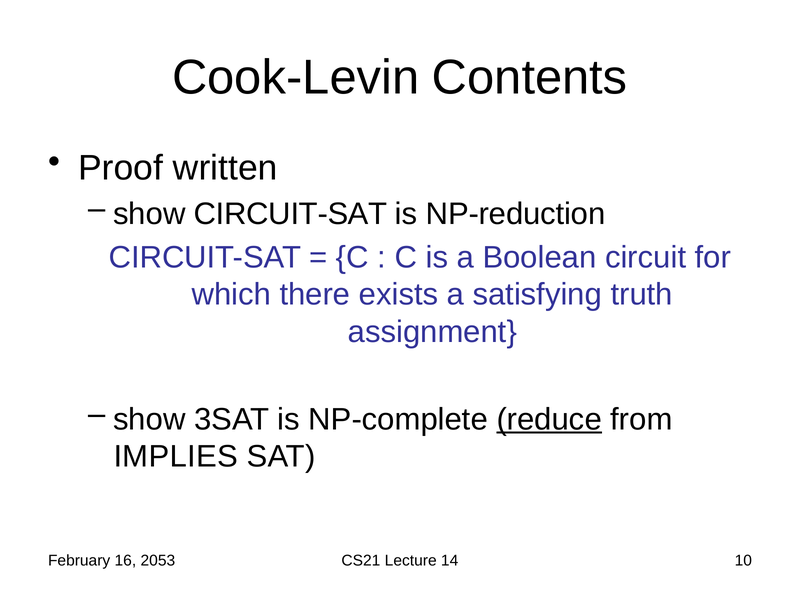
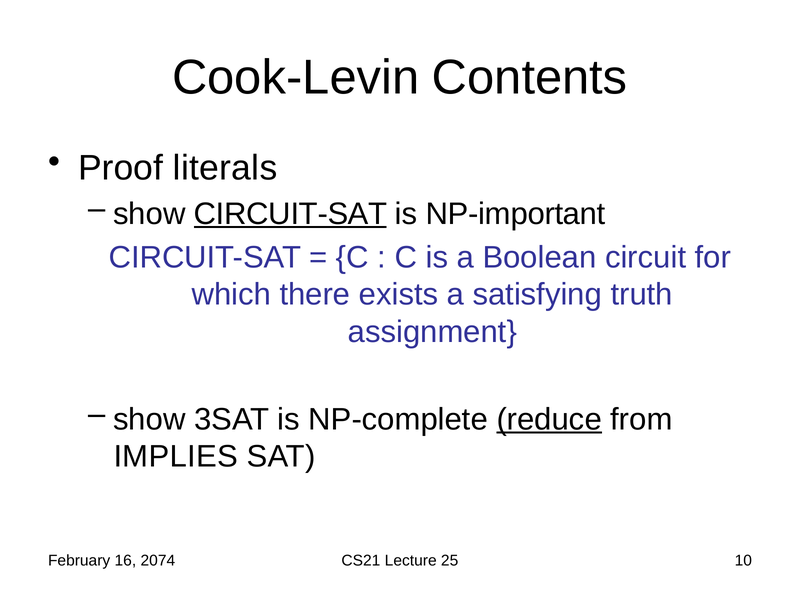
written: written -> literals
CIRCUIT-SAT at (291, 214) underline: none -> present
NP-reduction: NP-reduction -> NP-important
2053: 2053 -> 2074
14: 14 -> 25
